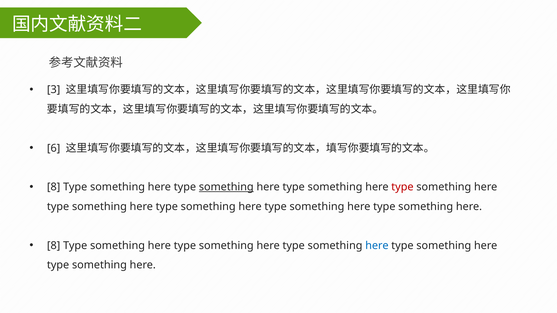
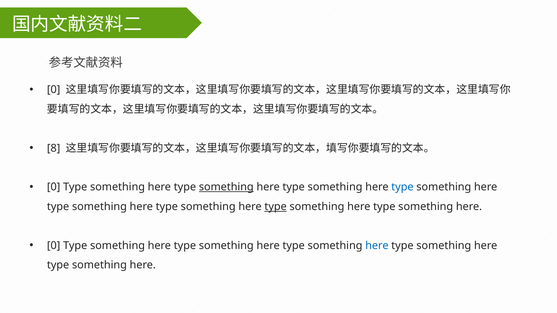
3 at (54, 90): 3 -> 0
6: 6 -> 8
8 at (54, 187): 8 -> 0
type at (402, 187) colour: red -> blue
type at (276, 207) underline: none -> present
8 at (54, 246): 8 -> 0
